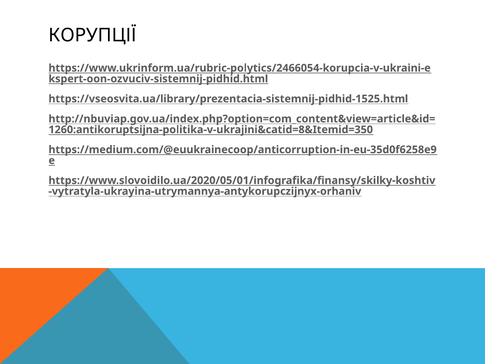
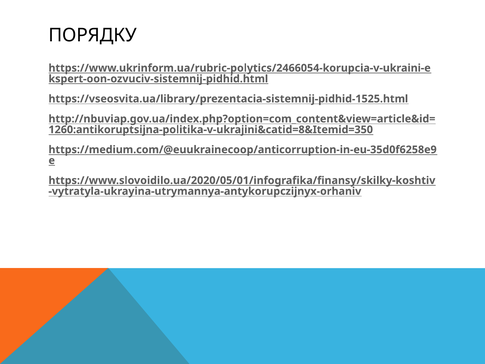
КОРУПЦІЇ: КОРУПЦІЇ -> ПОРЯДКУ
